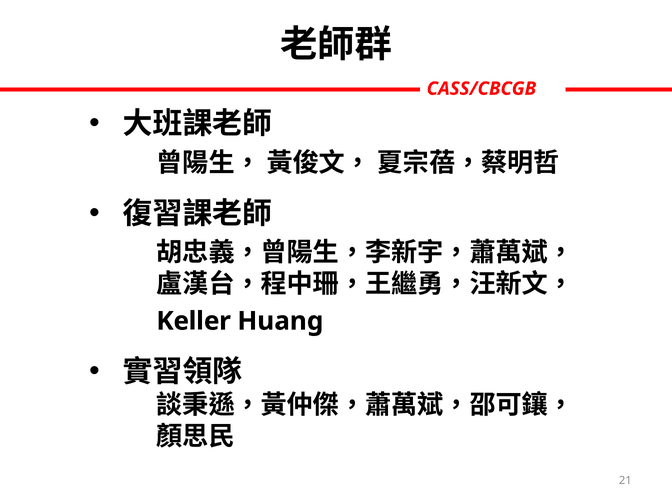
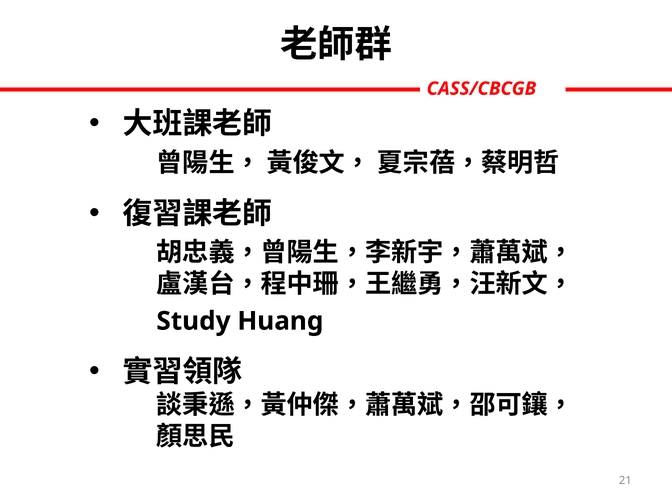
Keller: Keller -> Study
